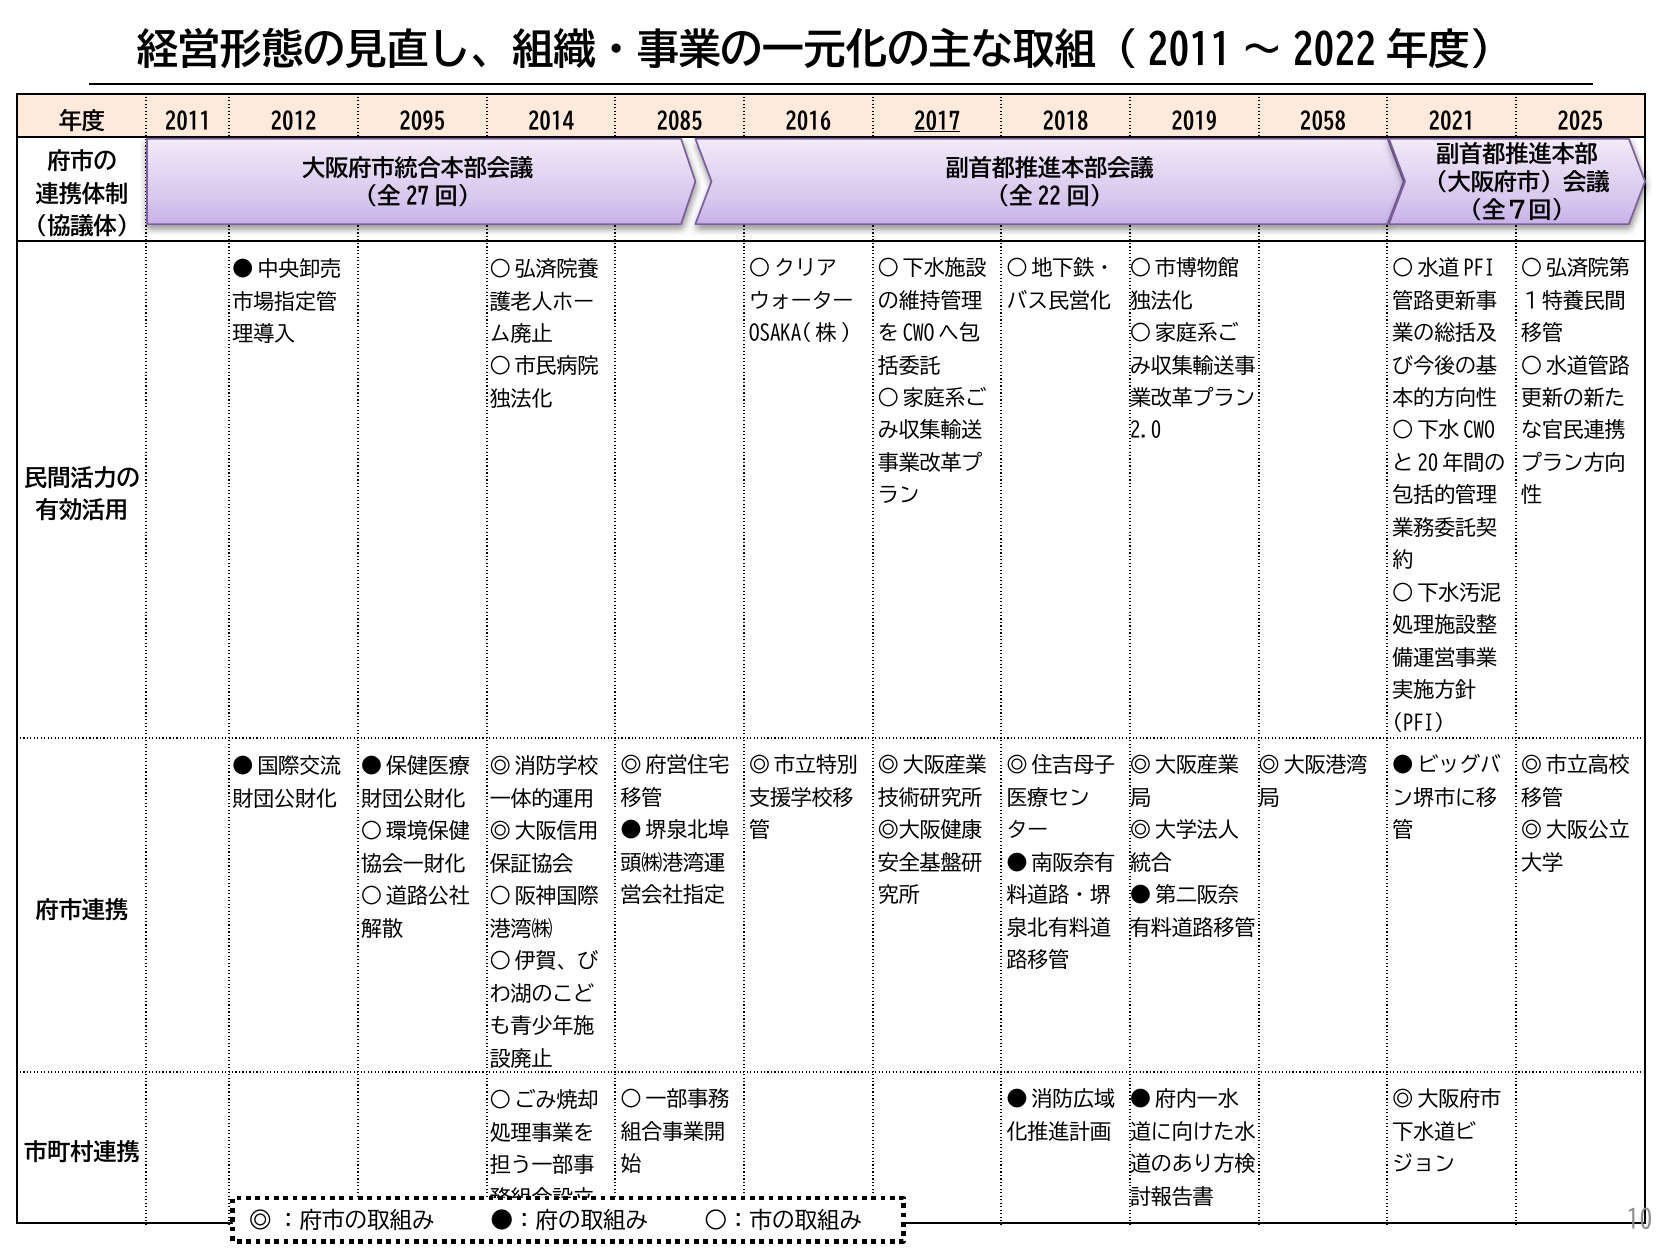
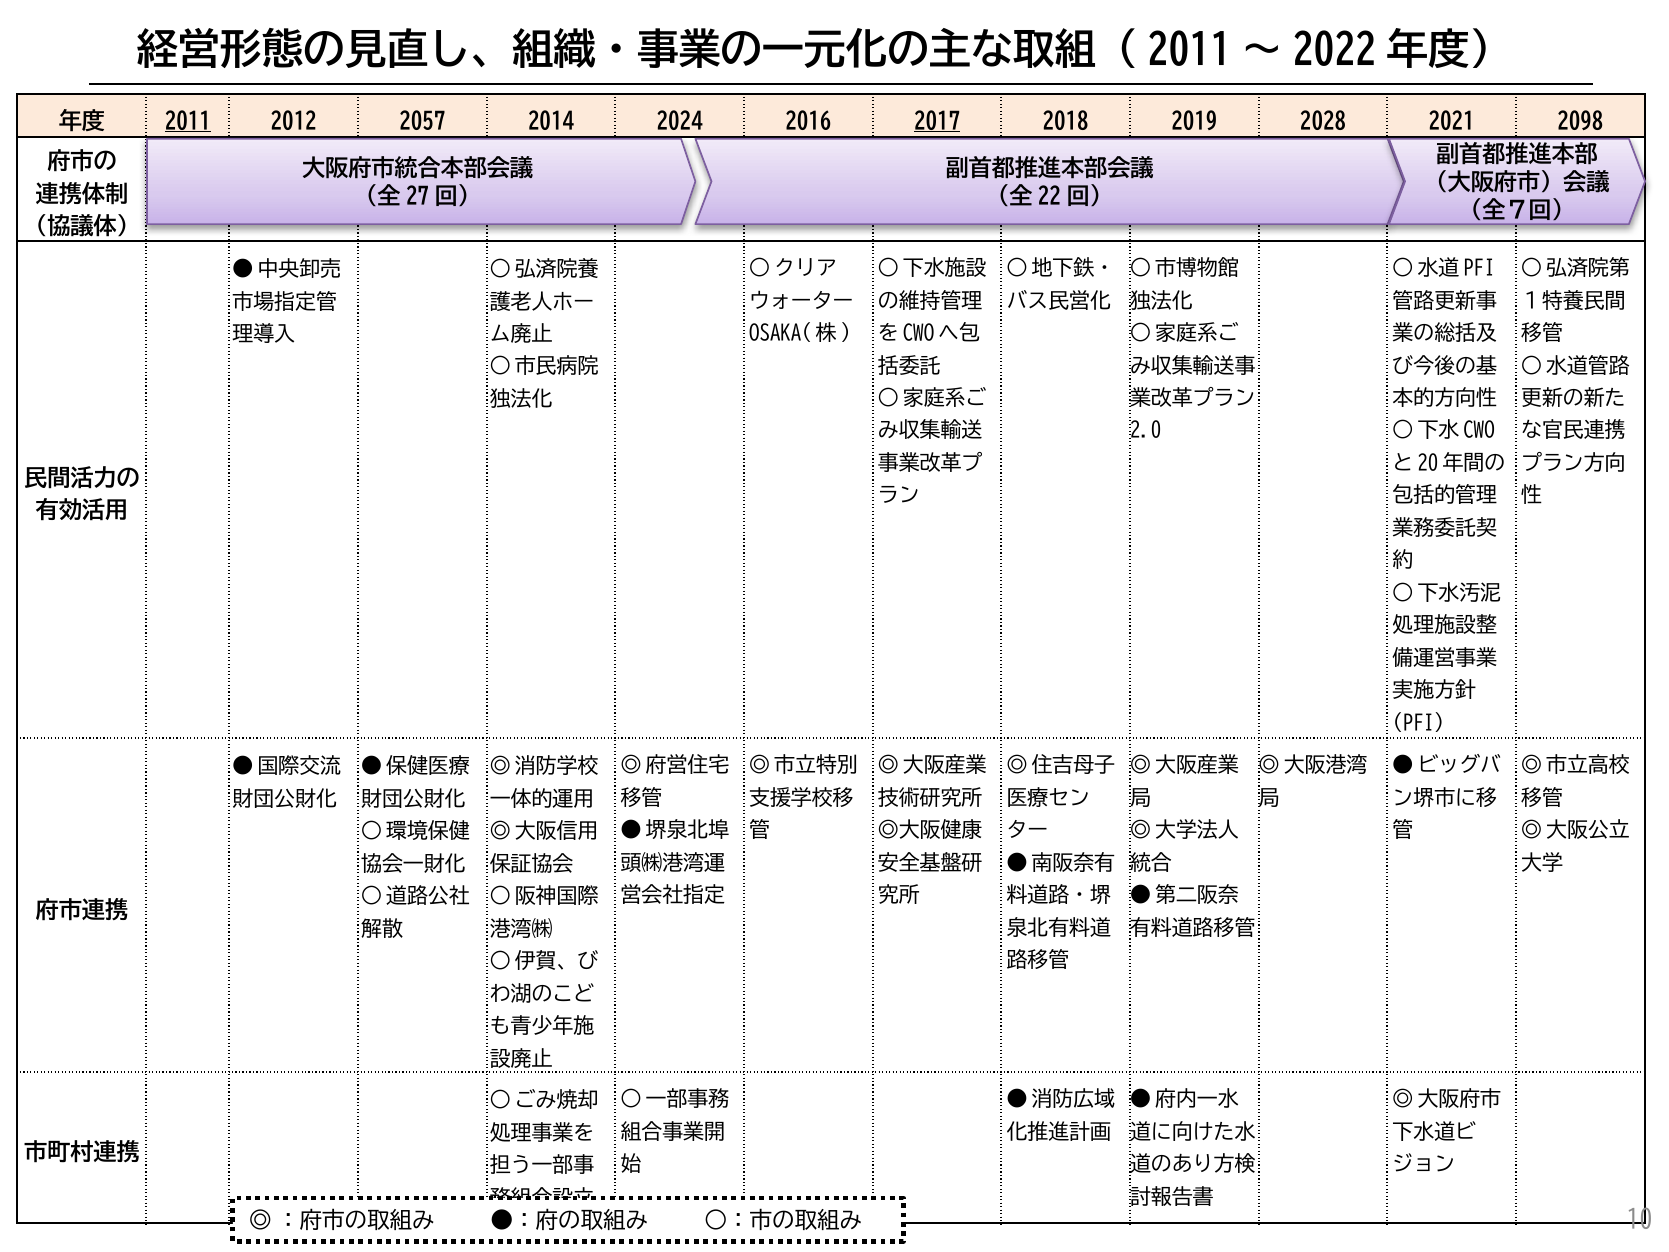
2011 underline: none -> present
2095: 2095 -> 2057
2085: 2085 -> 2024
2058: 2058 -> 2028
2025: 2025 -> 2098
